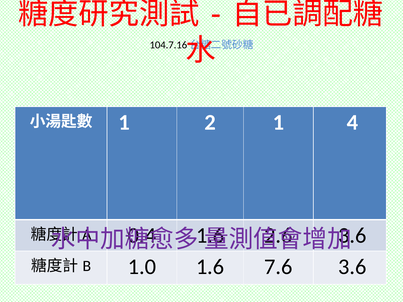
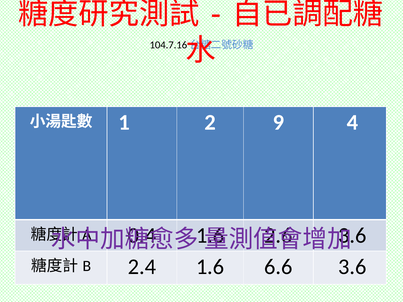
2 1: 1 -> 9
1.0: 1.0 -> 2.4
7.6: 7.6 -> 6.6
